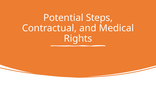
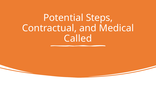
Rights: Rights -> Called
